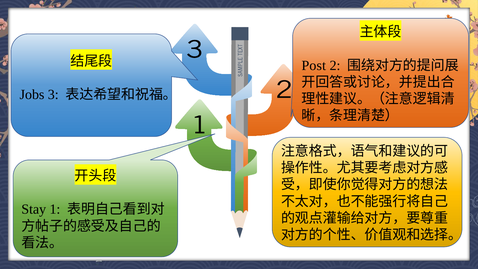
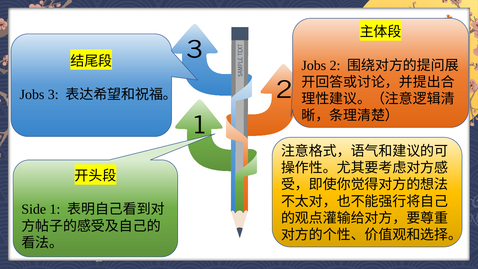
Post at (314, 65): Post -> Jobs
Stay: Stay -> Side
